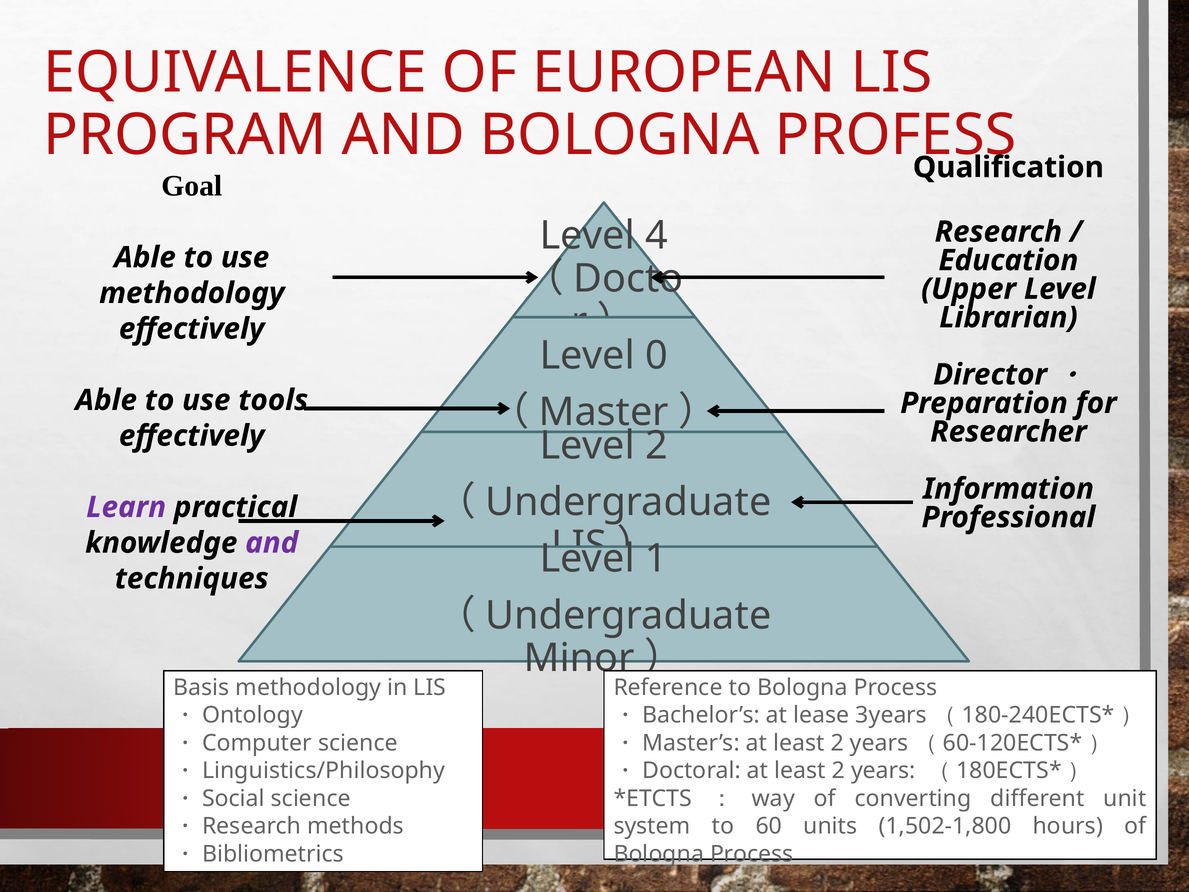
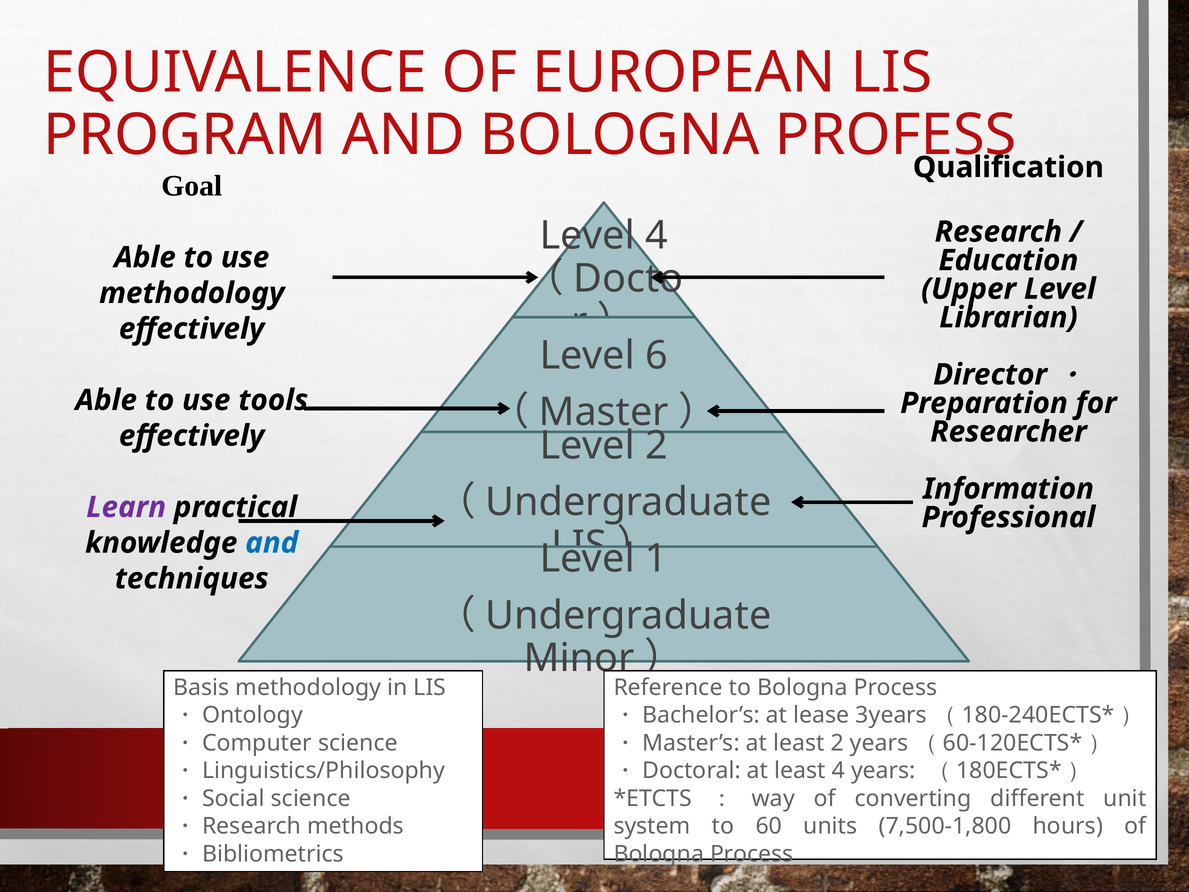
0: 0 -> 6
and at (272, 543) colour: purple -> blue
2 at (838, 771): 2 -> 4
1,502-1,800: 1,502-1,800 -> 7,500-1,800
